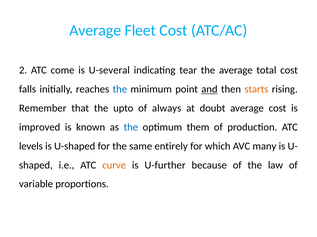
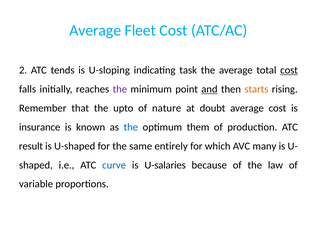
come: come -> tends
U-several: U-several -> U-sloping
tear: tear -> task
cost at (289, 70) underline: none -> present
the at (120, 90) colour: blue -> purple
always: always -> nature
improved: improved -> insurance
levels: levels -> result
curve colour: orange -> blue
U-further: U-further -> U-salaries
